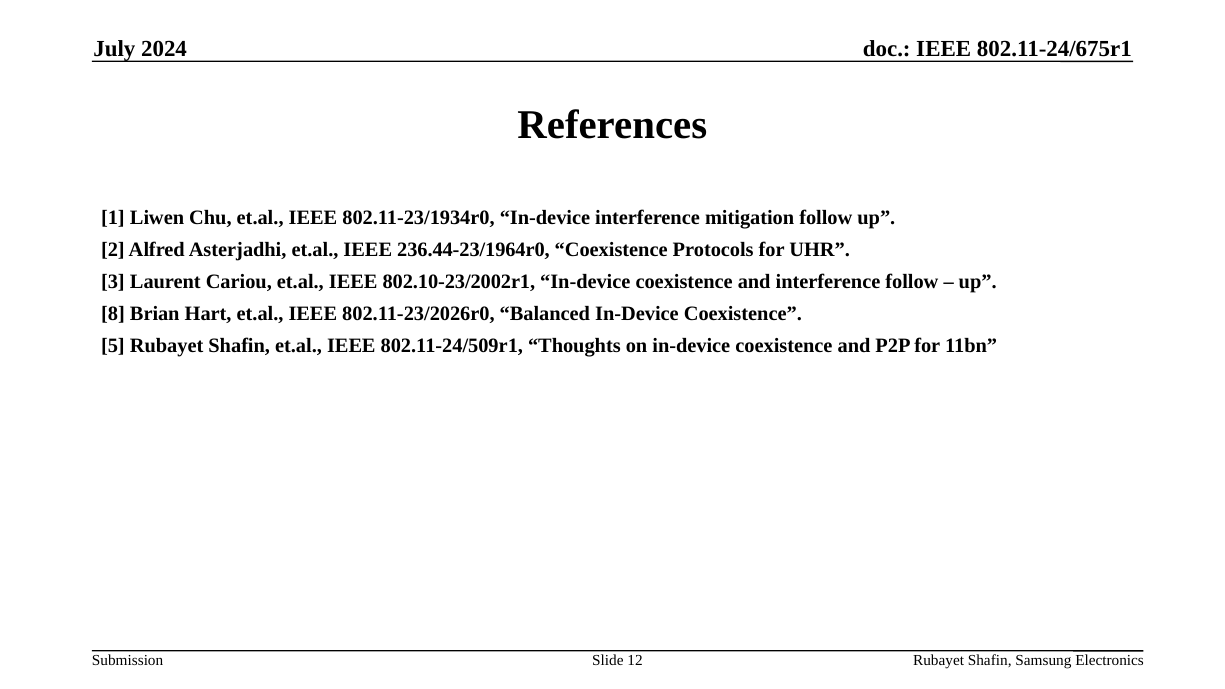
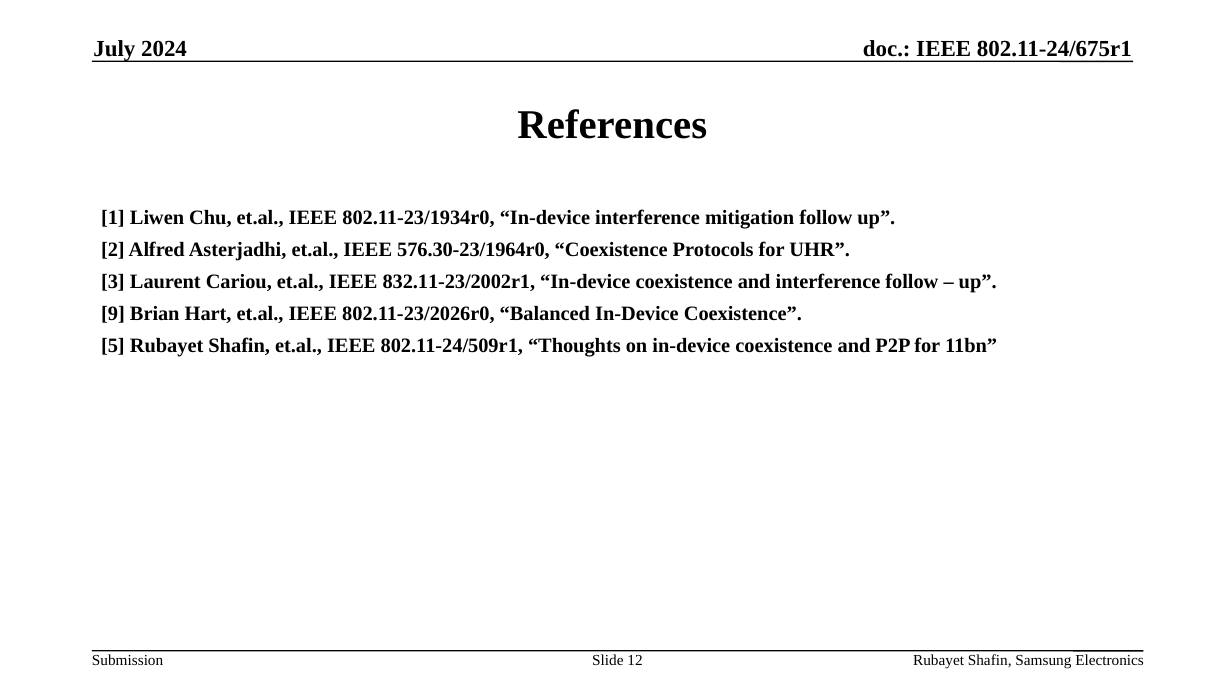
236.44-23/1964r0: 236.44-23/1964r0 -> 576.30-23/1964r0
802.10-23/2002r1: 802.10-23/2002r1 -> 832.11-23/2002r1
8: 8 -> 9
